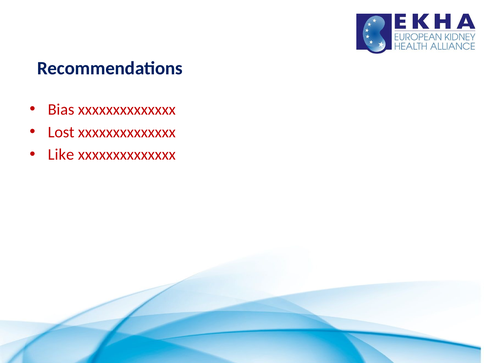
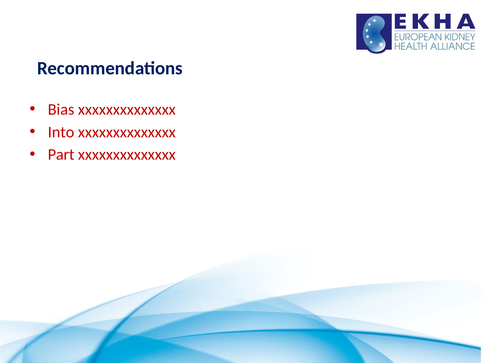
Lost: Lost -> Into
Like: Like -> Part
